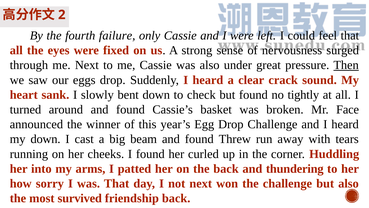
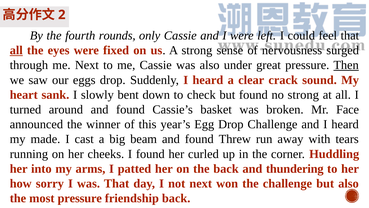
failure: failure -> rounds
all at (16, 50) underline: none -> present
no tightly: tightly -> strong
my down: down -> made
most survived: survived -> pressure
